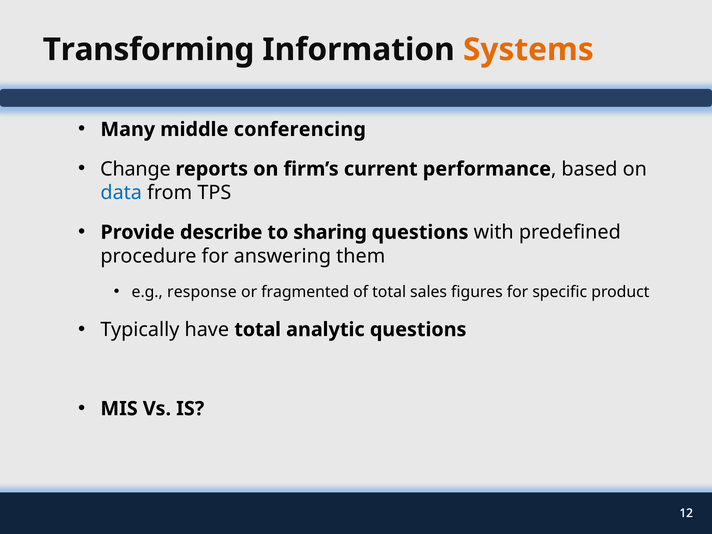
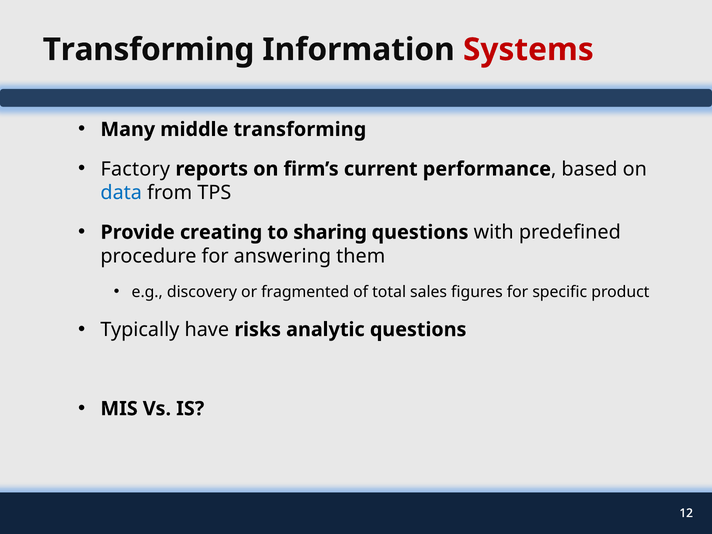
Systems colour: orange -> red
middle conferencing: conferencing -> transforming
Change: Change -> Factory
describe: describe -> creating
response: response -> discovery
have total: total -> risks
